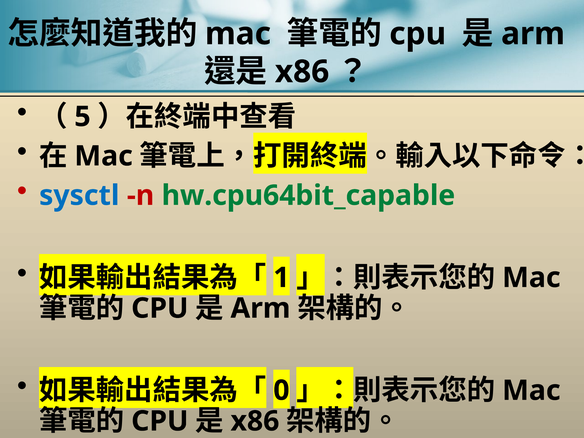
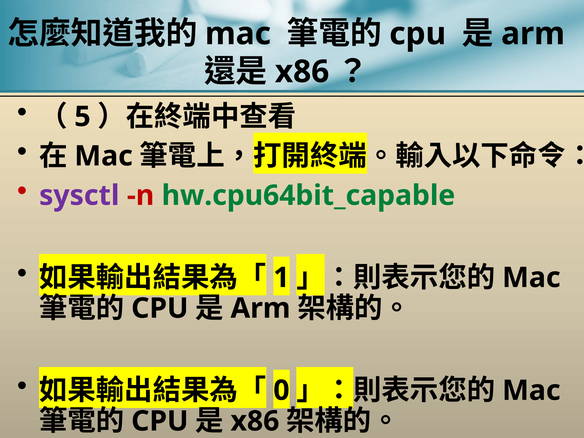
sysctl colour: blue -> purple
